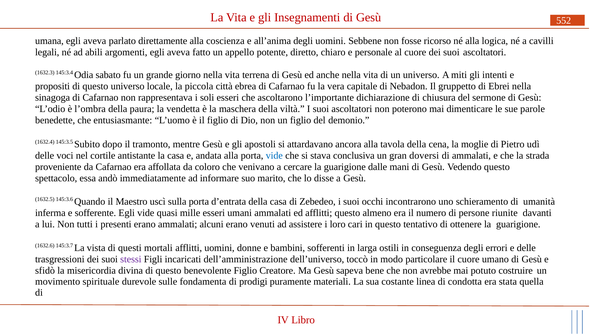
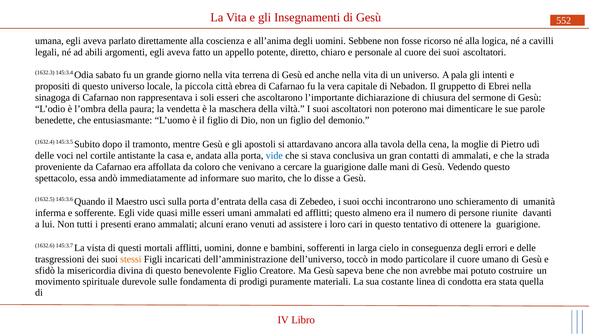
miti: miti -> pala
doversi: doversi -> contatti
ostili: ostili -> cielo
stessi colour: purple -> orange
